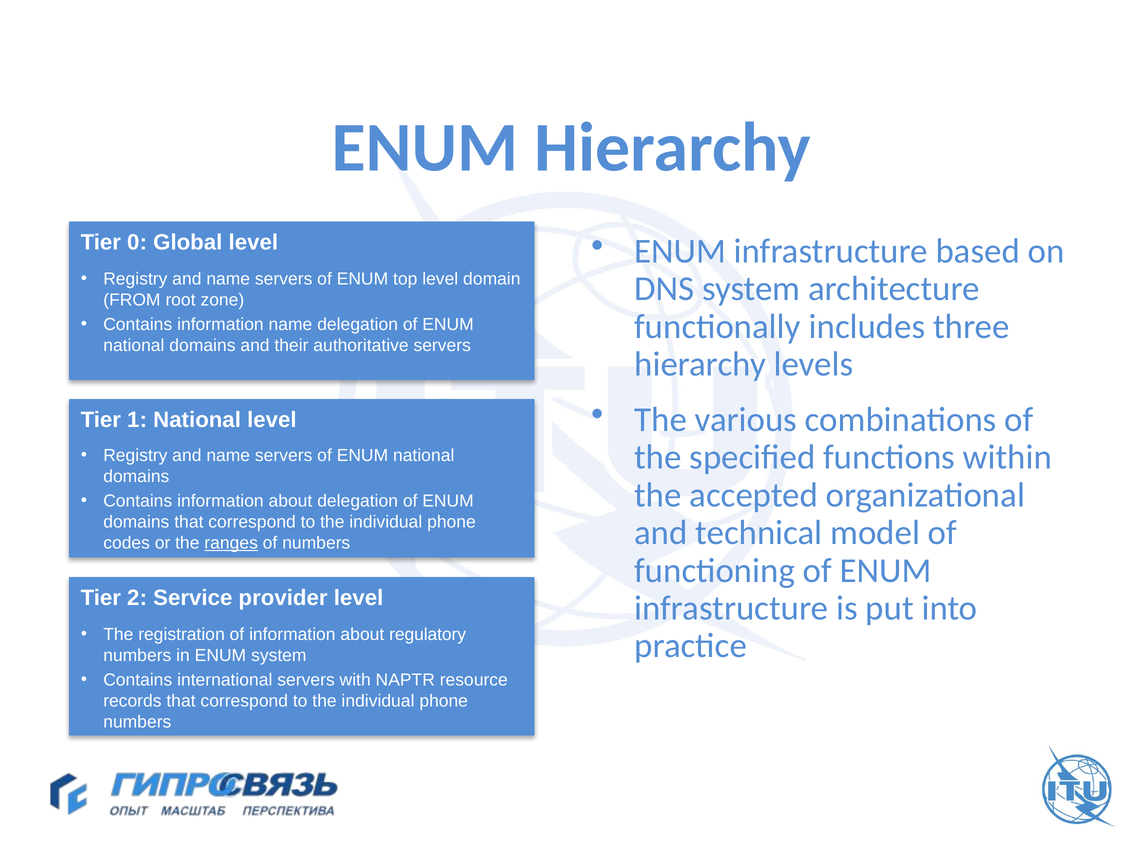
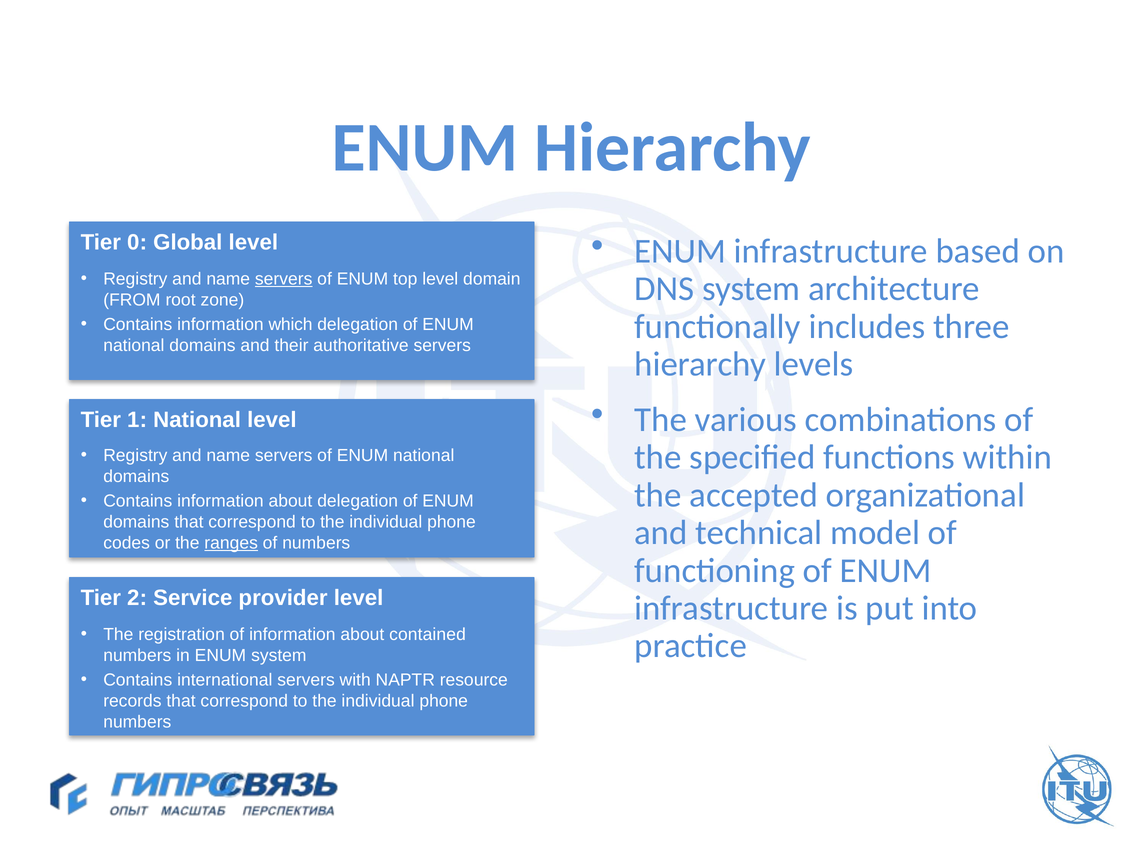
servers at (284, 279) underline: none -> present
information name: name -> which
regulatory: regulatory -> contained
